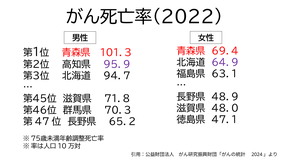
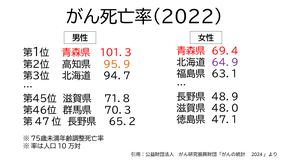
９５．９ colour: purple -> orange
